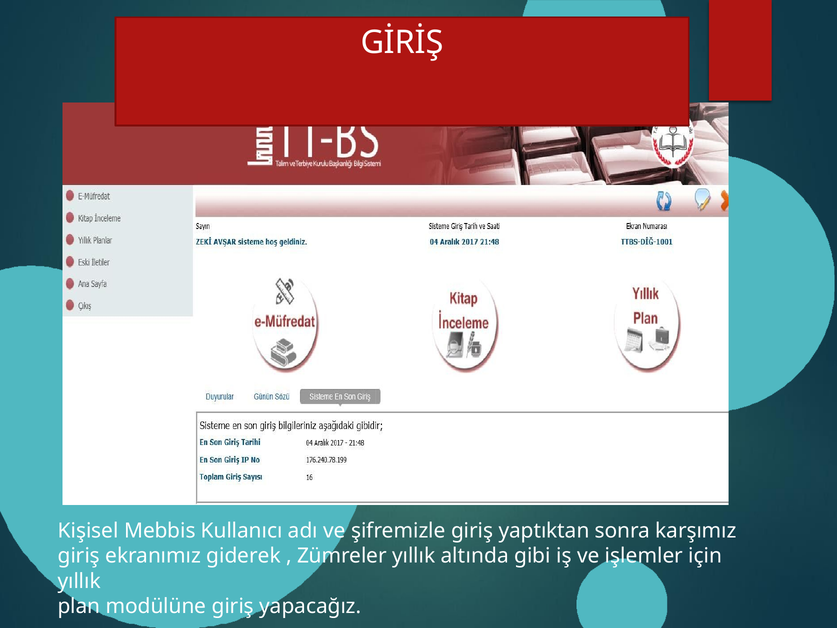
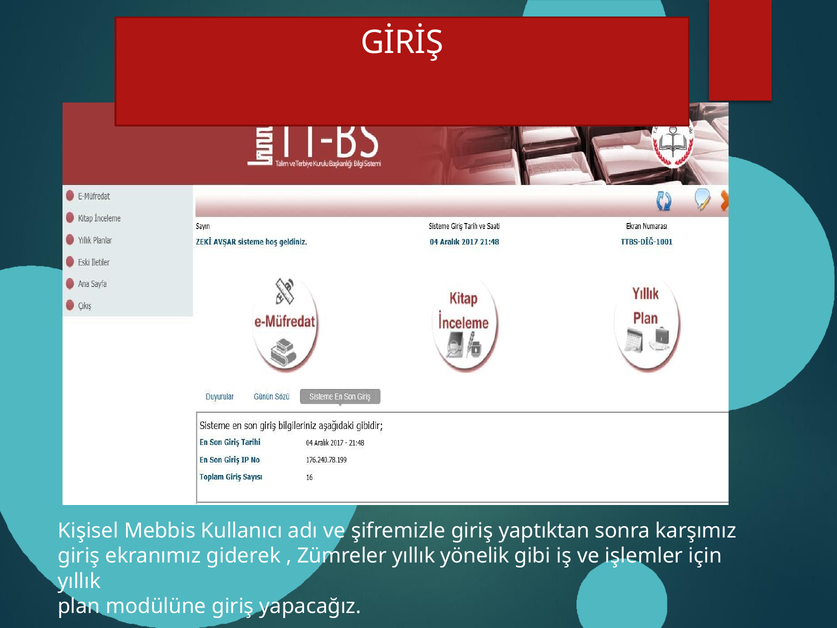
altında: altında -> yönelik
